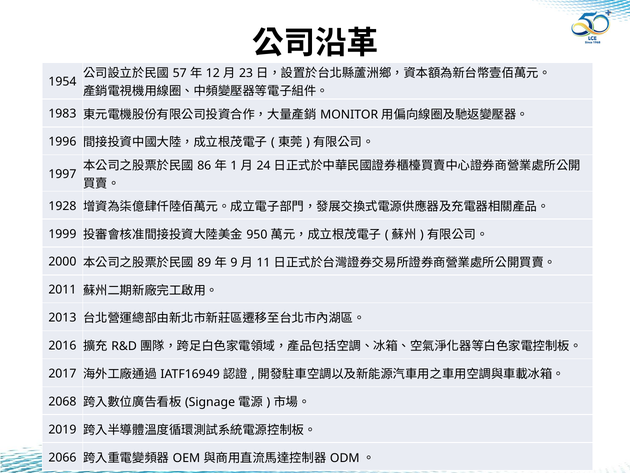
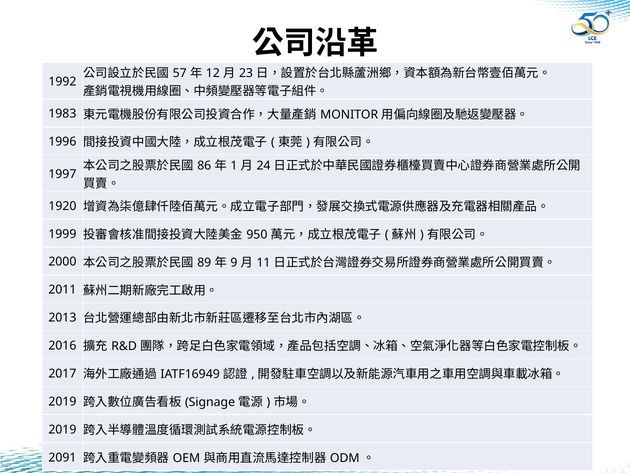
1954: 1954 -> 1992
1928: 1928 -> 1920
2068 at (62, 401): 2068 -> 2019
2066: 2066 -> 2091
